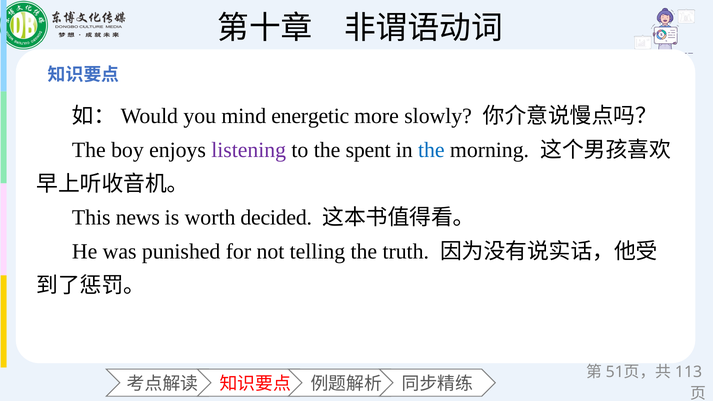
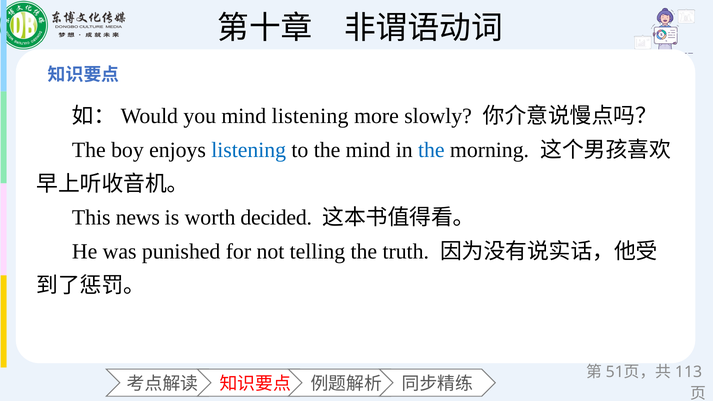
mind energetic: energetic -> listening
listening at (249, 150) colour: purple -> blue
the spent: spent -> mind
